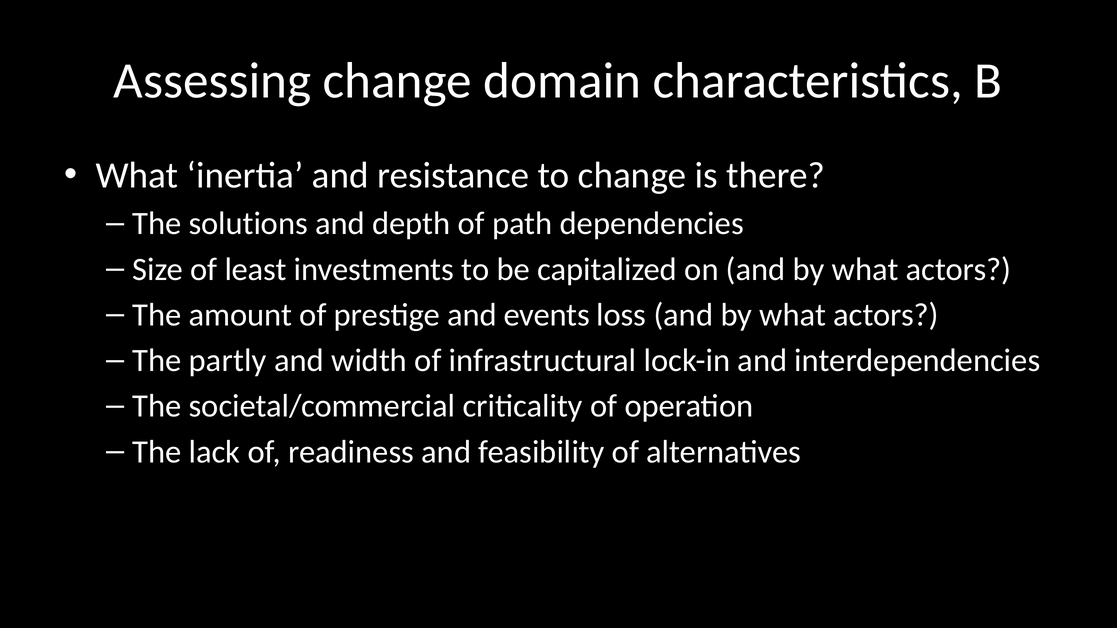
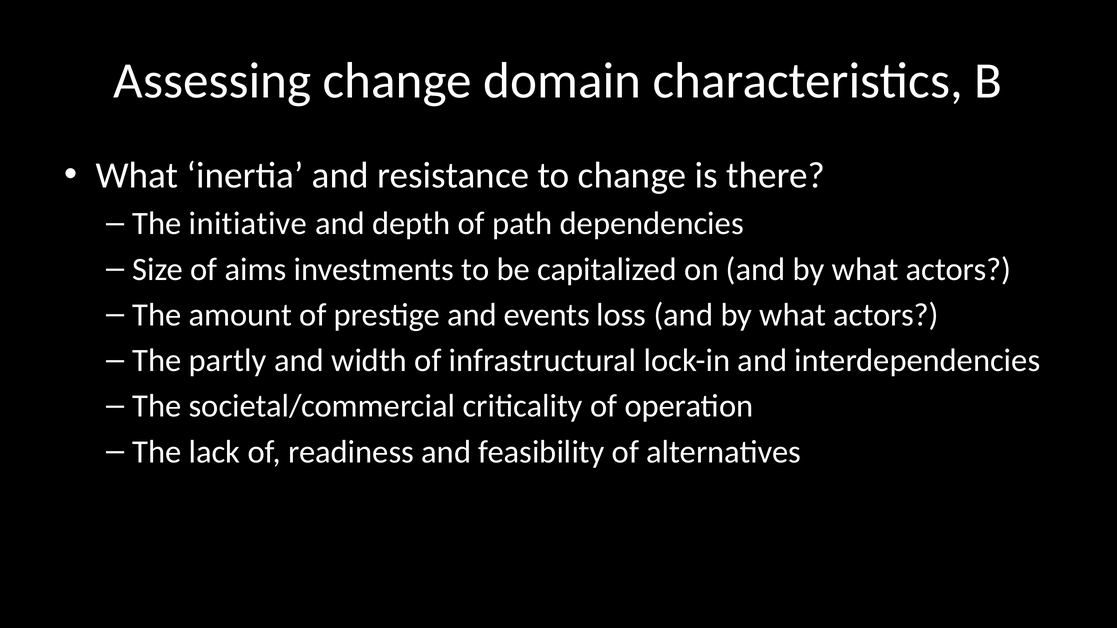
solutions: solutions -> initiative
least: least -> aims
